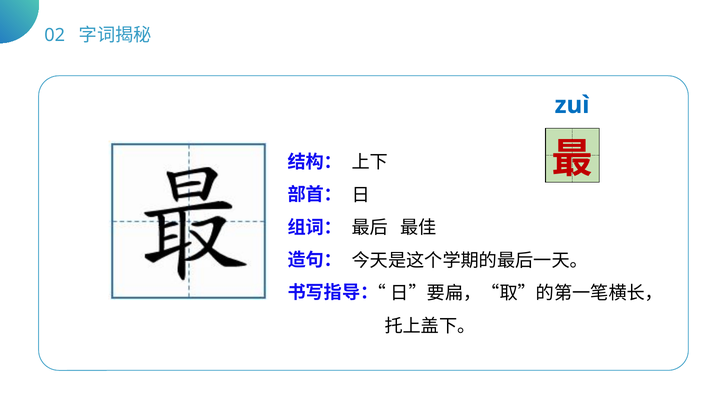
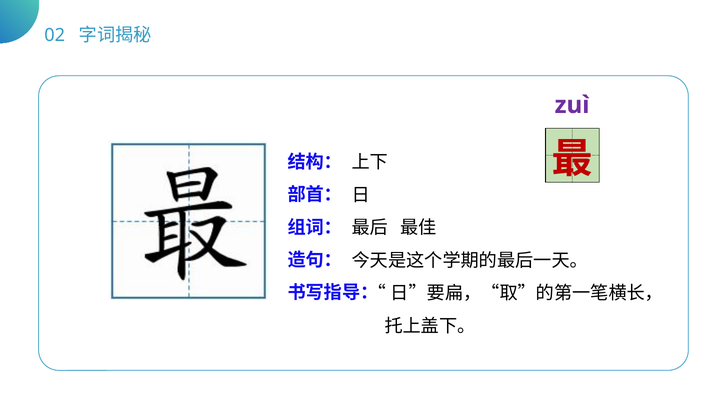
zuì colour: blue -> purple
